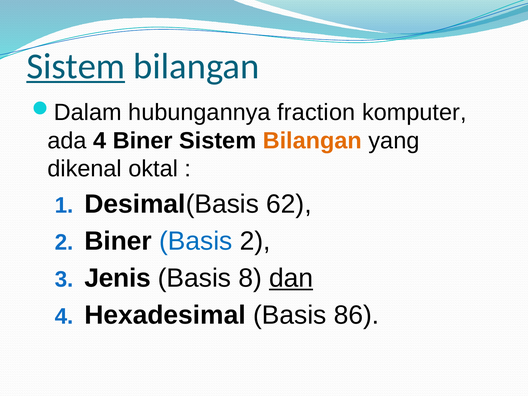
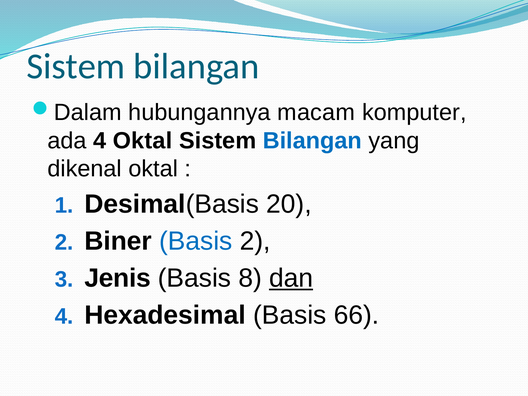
Sistem at (76, 66) underline: present -> none
fraction: fraction -> macam
4 Biner: Biner -> Oktal
Bilangan at (312, 141) colour: orange -> blue
62: 62 -> 20
86: 86 -> 66
